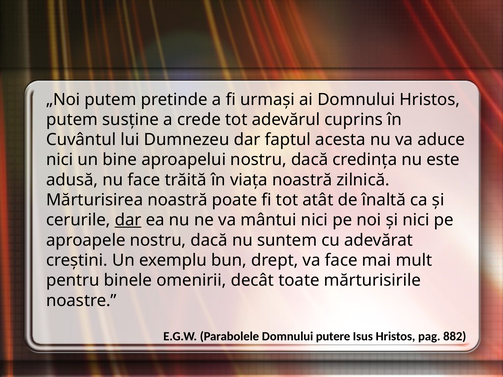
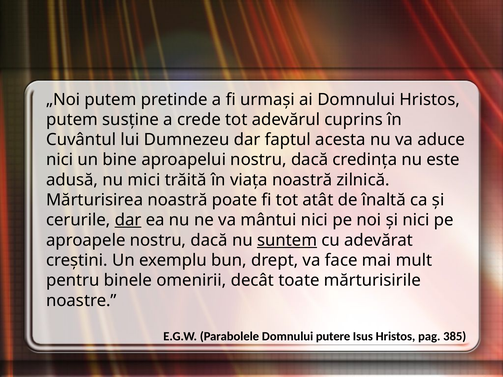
nu face: face -> mici
suntem underline: none -> present
882: 882 -> 385
